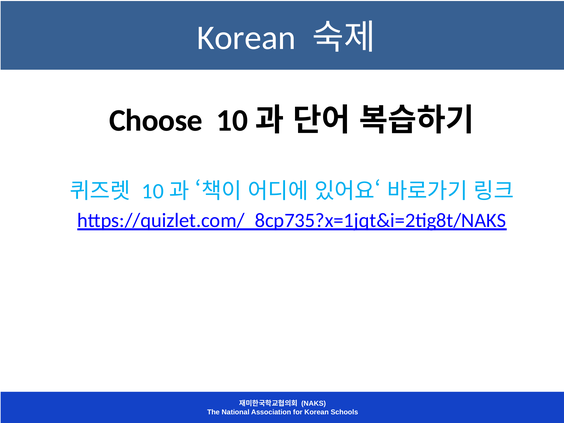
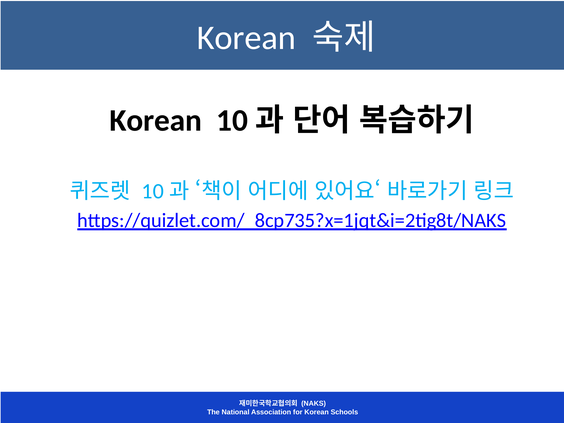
Choose at (156, 120): Choose -> Korean
